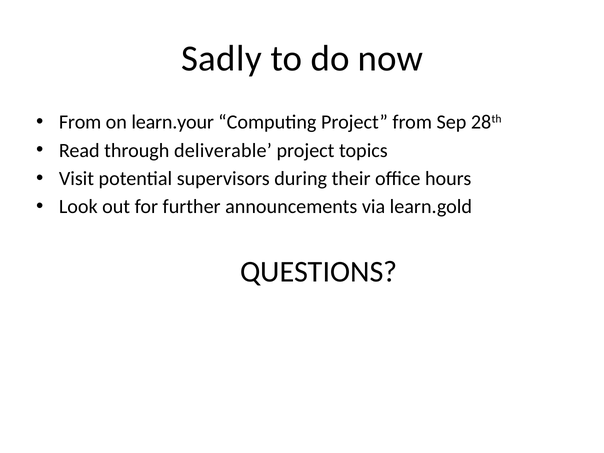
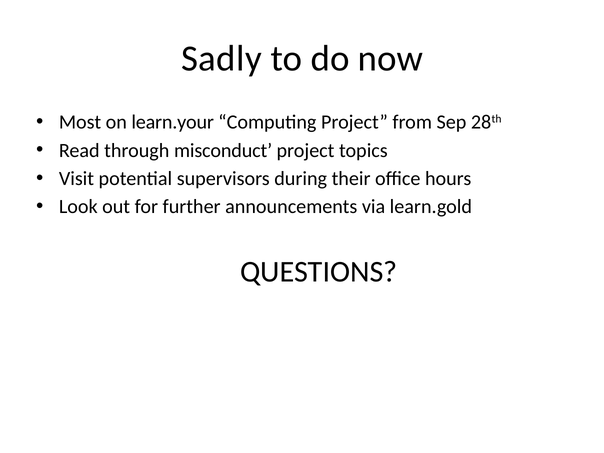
From at (80, 122): From -> Most
deliverable: deliverable -> misconduct
